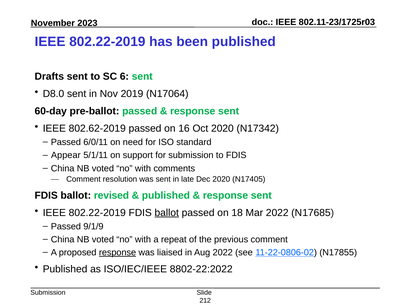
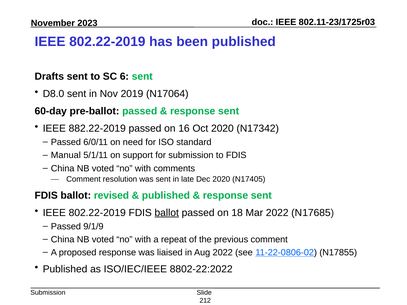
802.62-2019: 802.62-2019 -> 882.22-2019
Appear: Appear -> Manual
response at (118, 253) underline: present -> none
